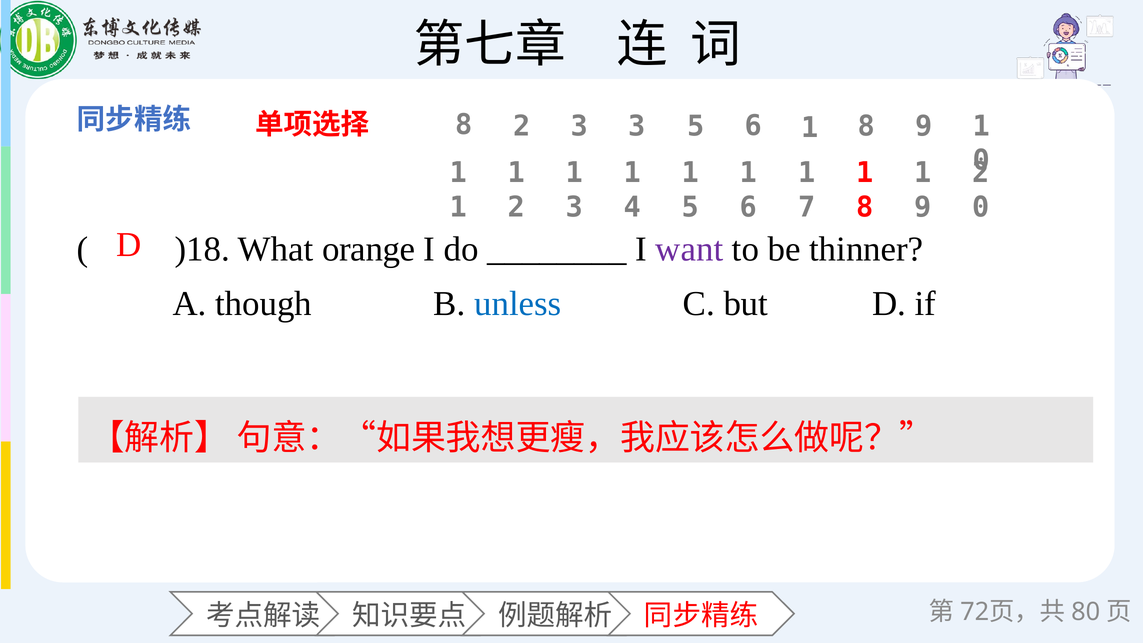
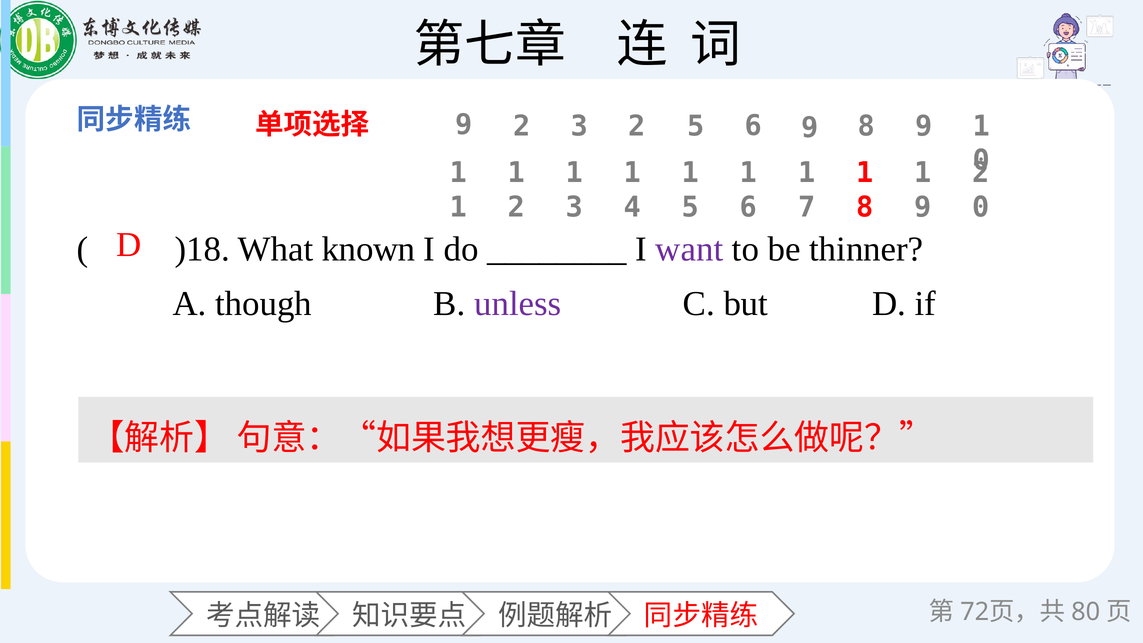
8 at (464, 125): 8 -> 9
3 3: 3 -> 2
5 6 1: 1 -> 9
orange: orange -> known
unless colour: blue -> purple
